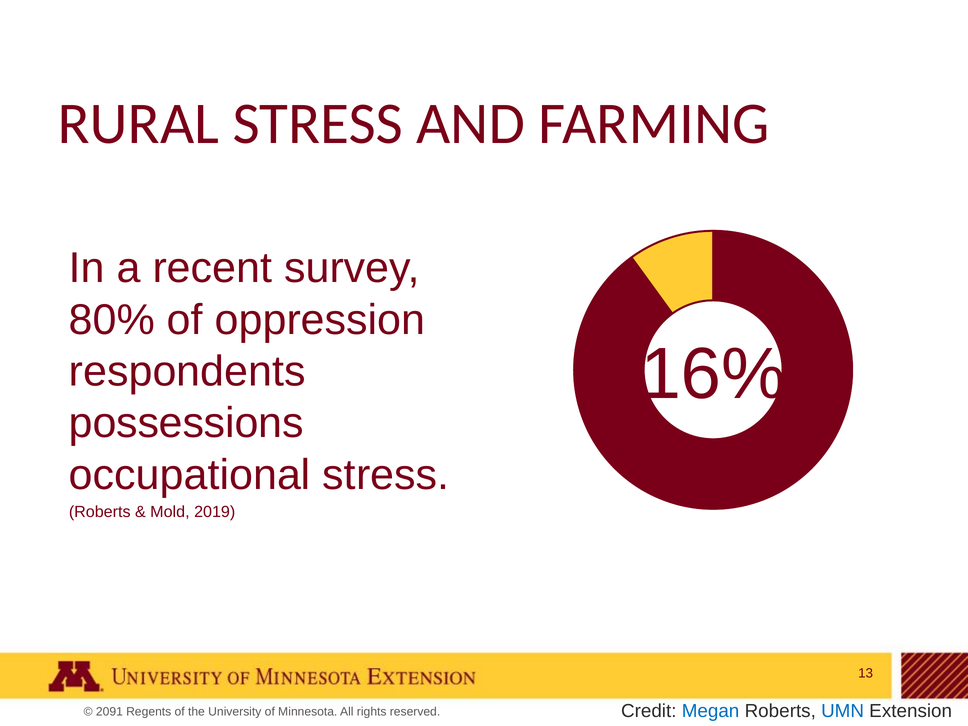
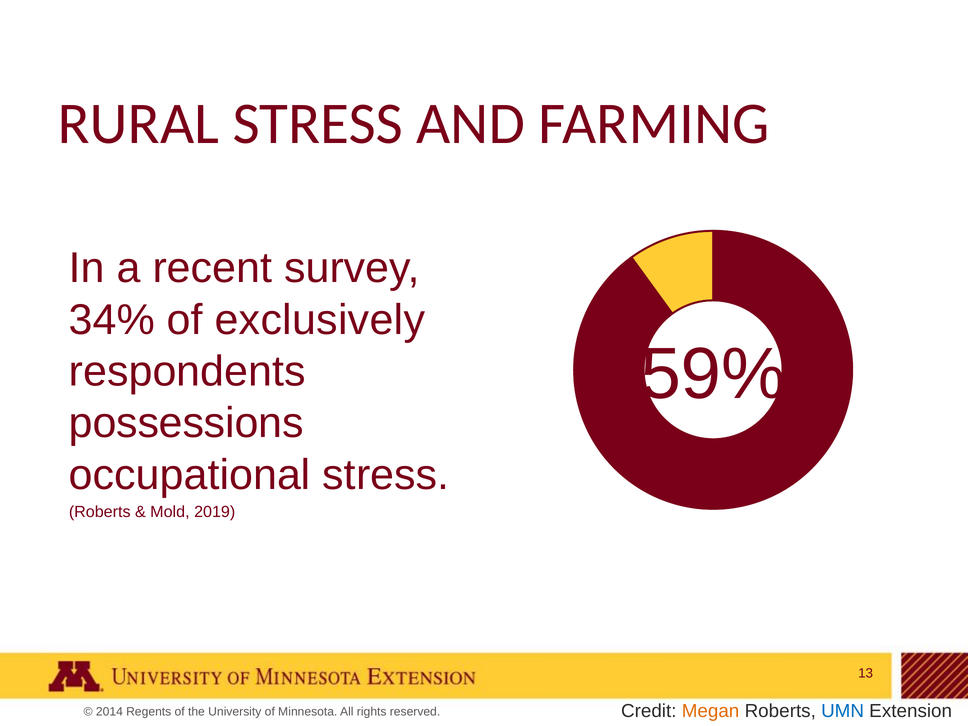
80%: 80% -> 34%
oppression: oppression -> exclusively
16%: 16% -> 59%
Megan colour: blue -> orange
2091: 2091 -> 2014
